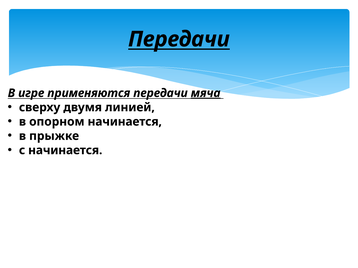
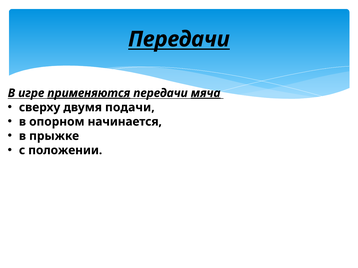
применяются underline: none -> present
линией: линией -> подачи
с начинается: начинается -> положении
